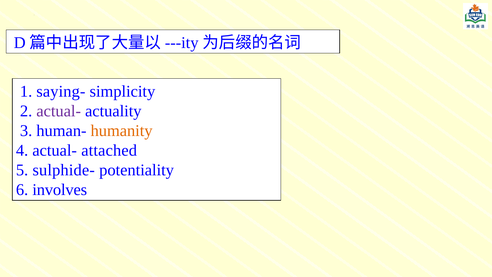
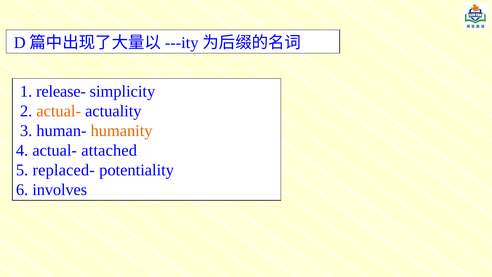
saying-: saying- -> release-
actual- at (59, 111) colour: purple -> orange
sulphide-: sulphide- -> replaced-
